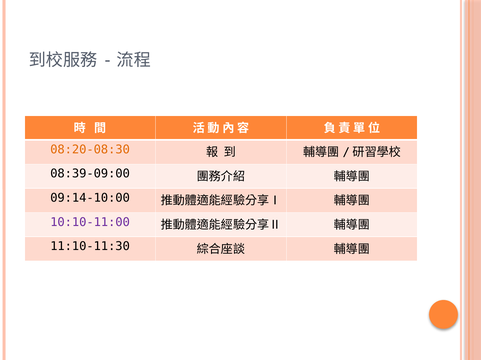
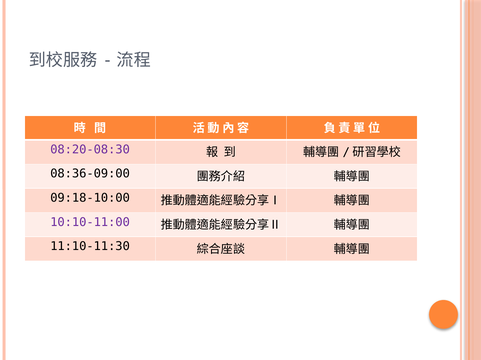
08:20-08:30 colour: orange -> purple
08:39-09:00: 08:39-09:00 -> 08:36-09:00
09:14-10:00: 09:14-10:00 -> 09:18-10:00
